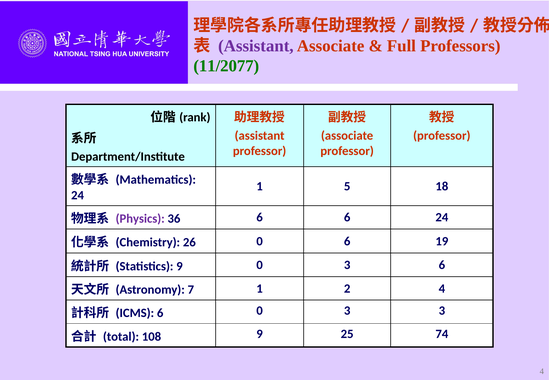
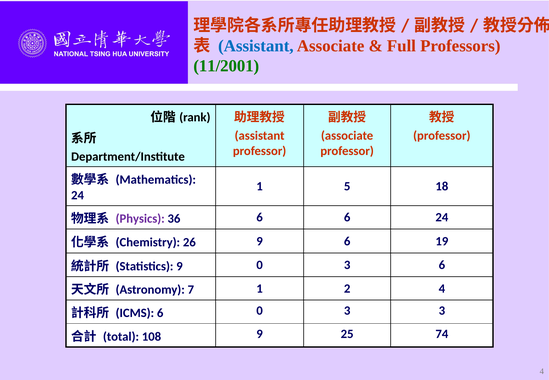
Assistant at (256, 46) colour: purple -> blue
11/2077: 11/2077 -> 11/2001
26 0: 0 -> 9
